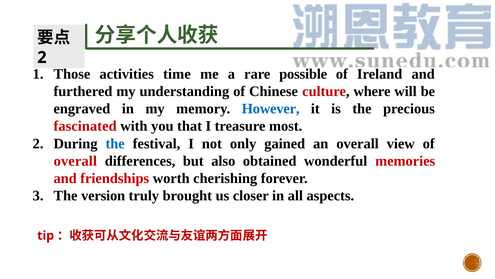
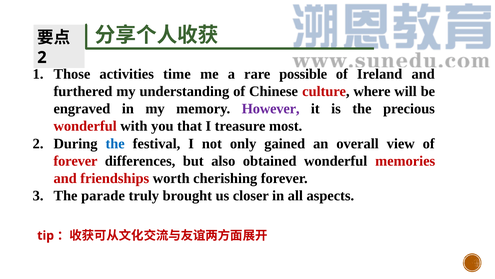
However colour: blue -> purple
fascinated at (85, 126): fascinated -> wonderful
overall at (75, 161): overall -> forever
version: version -> parade
